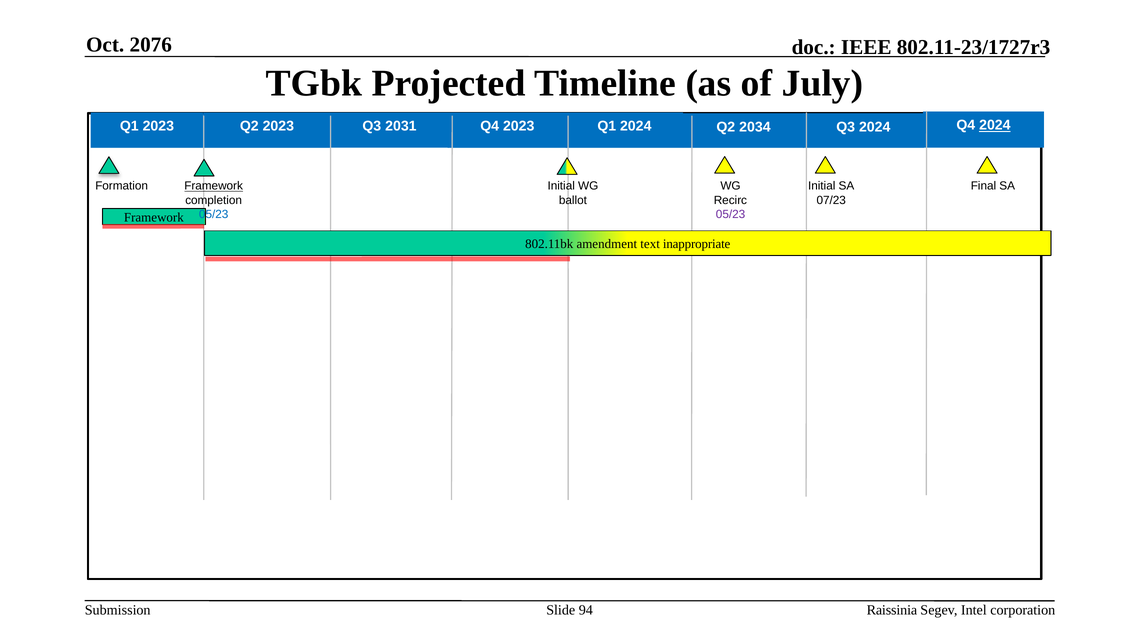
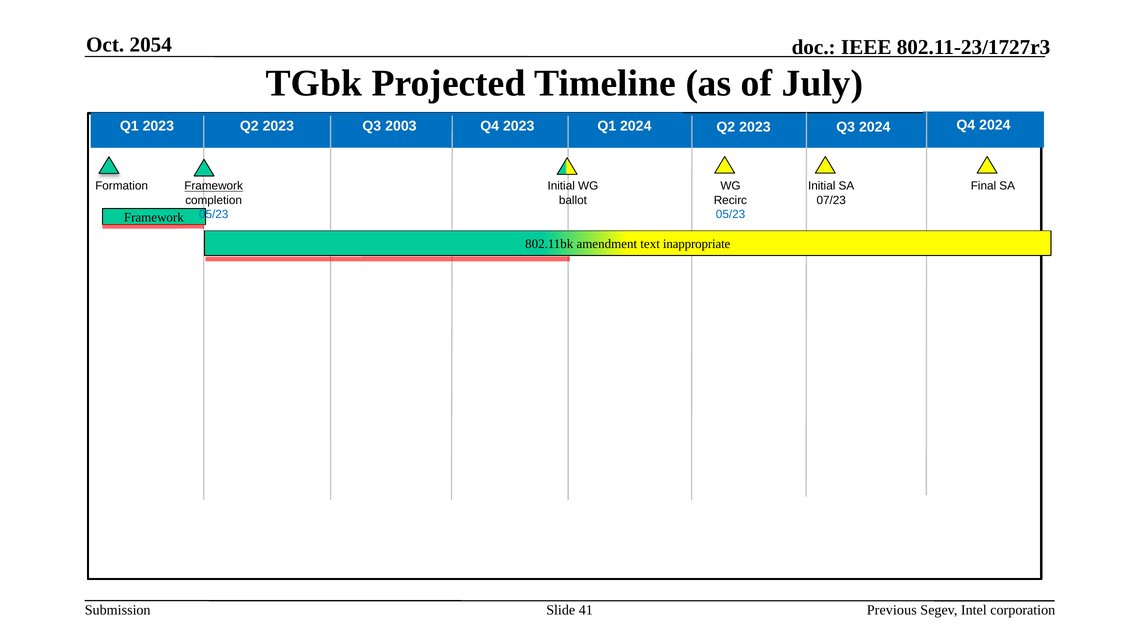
2076: 2076 -> 2054
2031: 2031 -> 2003
2024 at (995, 125) underline: present -> none
2034 at (755, 127): 2034 -> 2023
05/23 at (731, 214) colour: purple -> blue
94: 94 -> 41
Raissinia: Raissinia -> Previous
